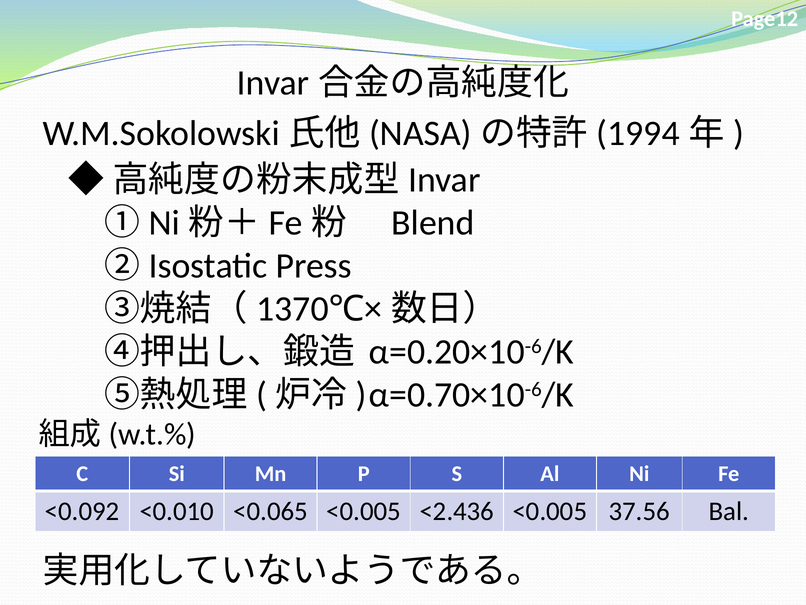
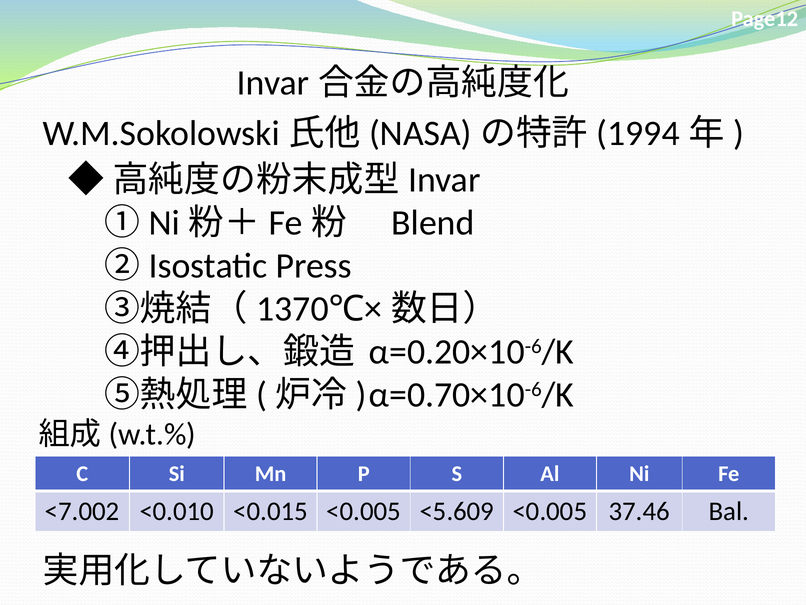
<0.092: <0.092 -> <7.002
<0.065: <0.065 -> <0.015
<2.436: <2.436 -> <5.609
37.56: 37.56 -> 37.46
